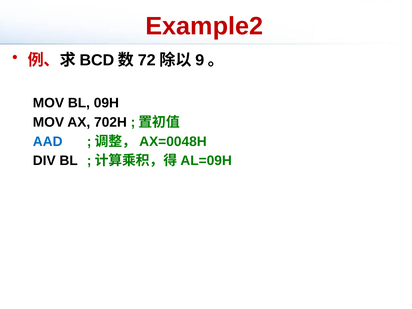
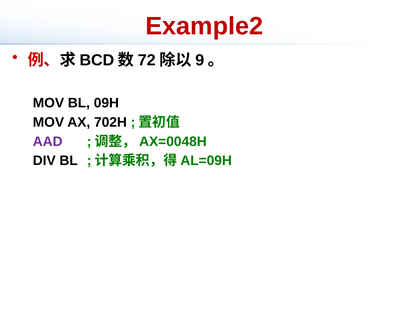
AAD colour: blue -> purple
